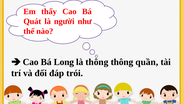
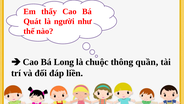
là thông: thông -> chuộc
trói: trói -> liền
